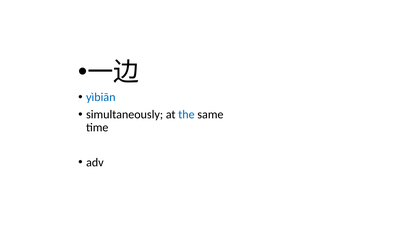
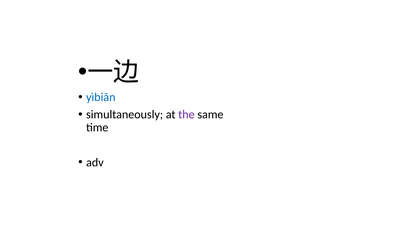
the colour: blue -> purple
